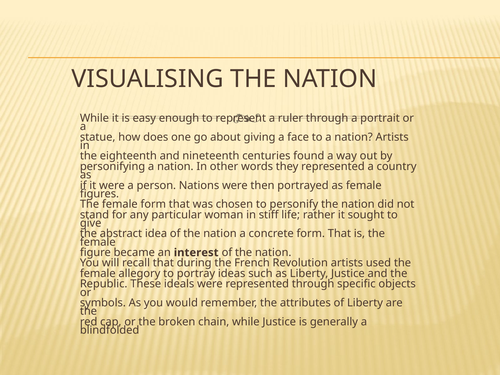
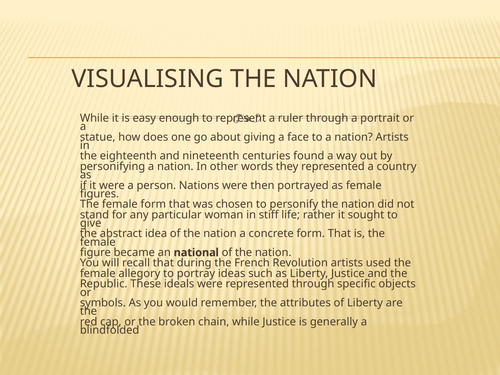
interest: interest -> national
